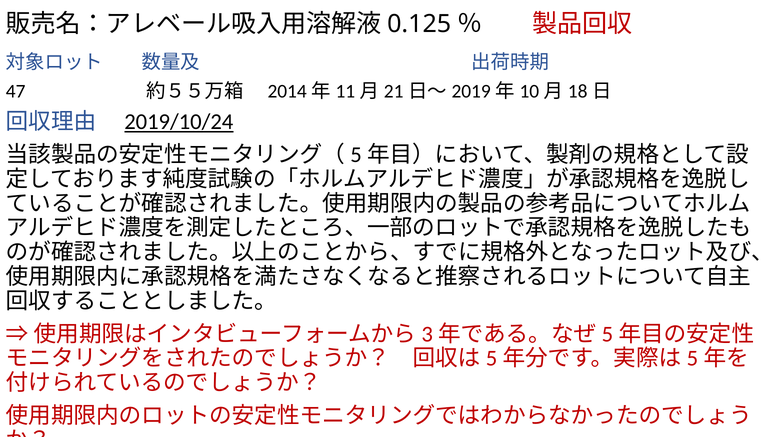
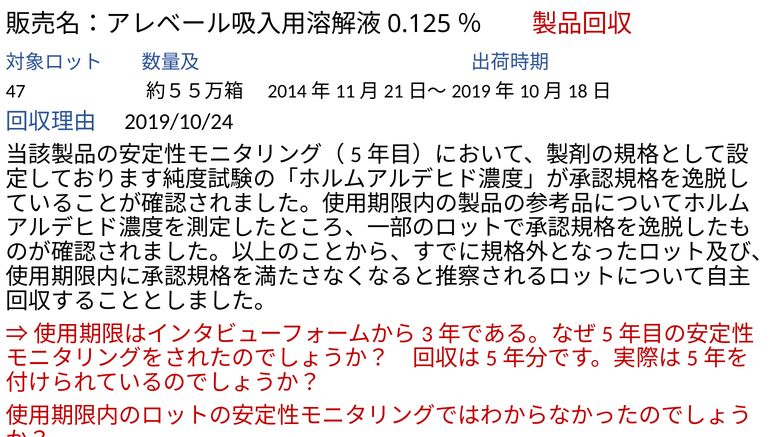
2019/10/24 underline: present -> none
